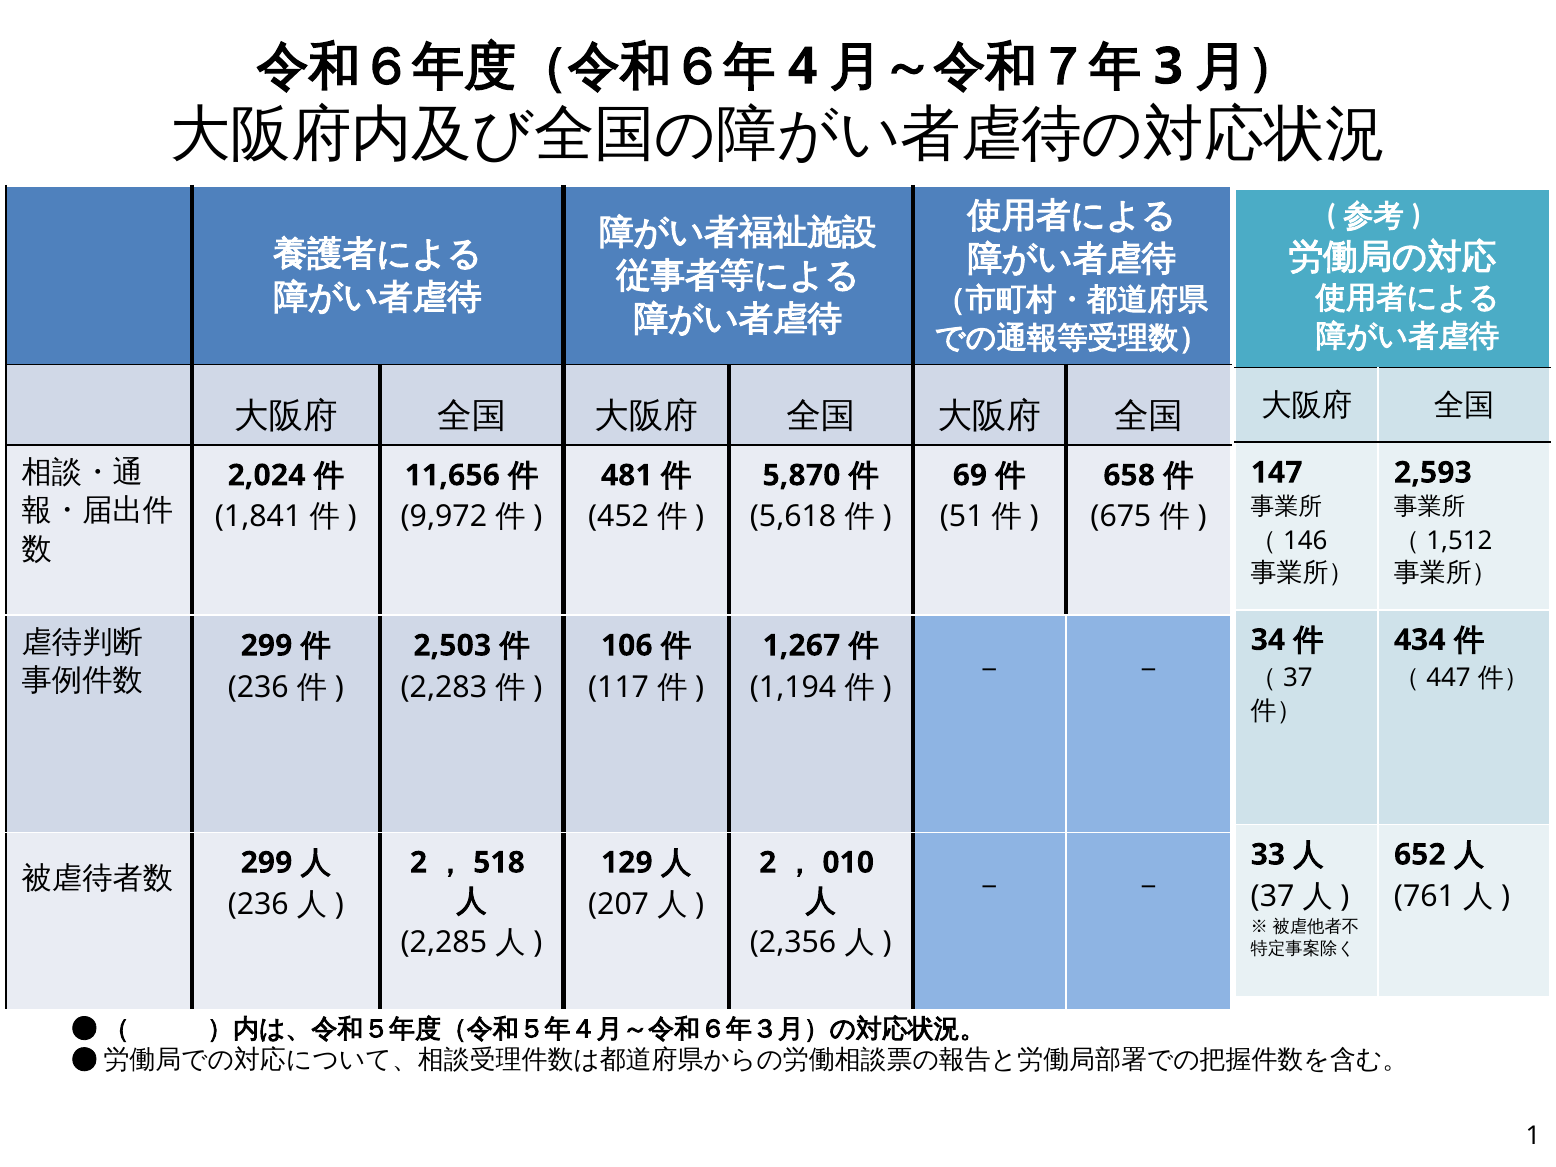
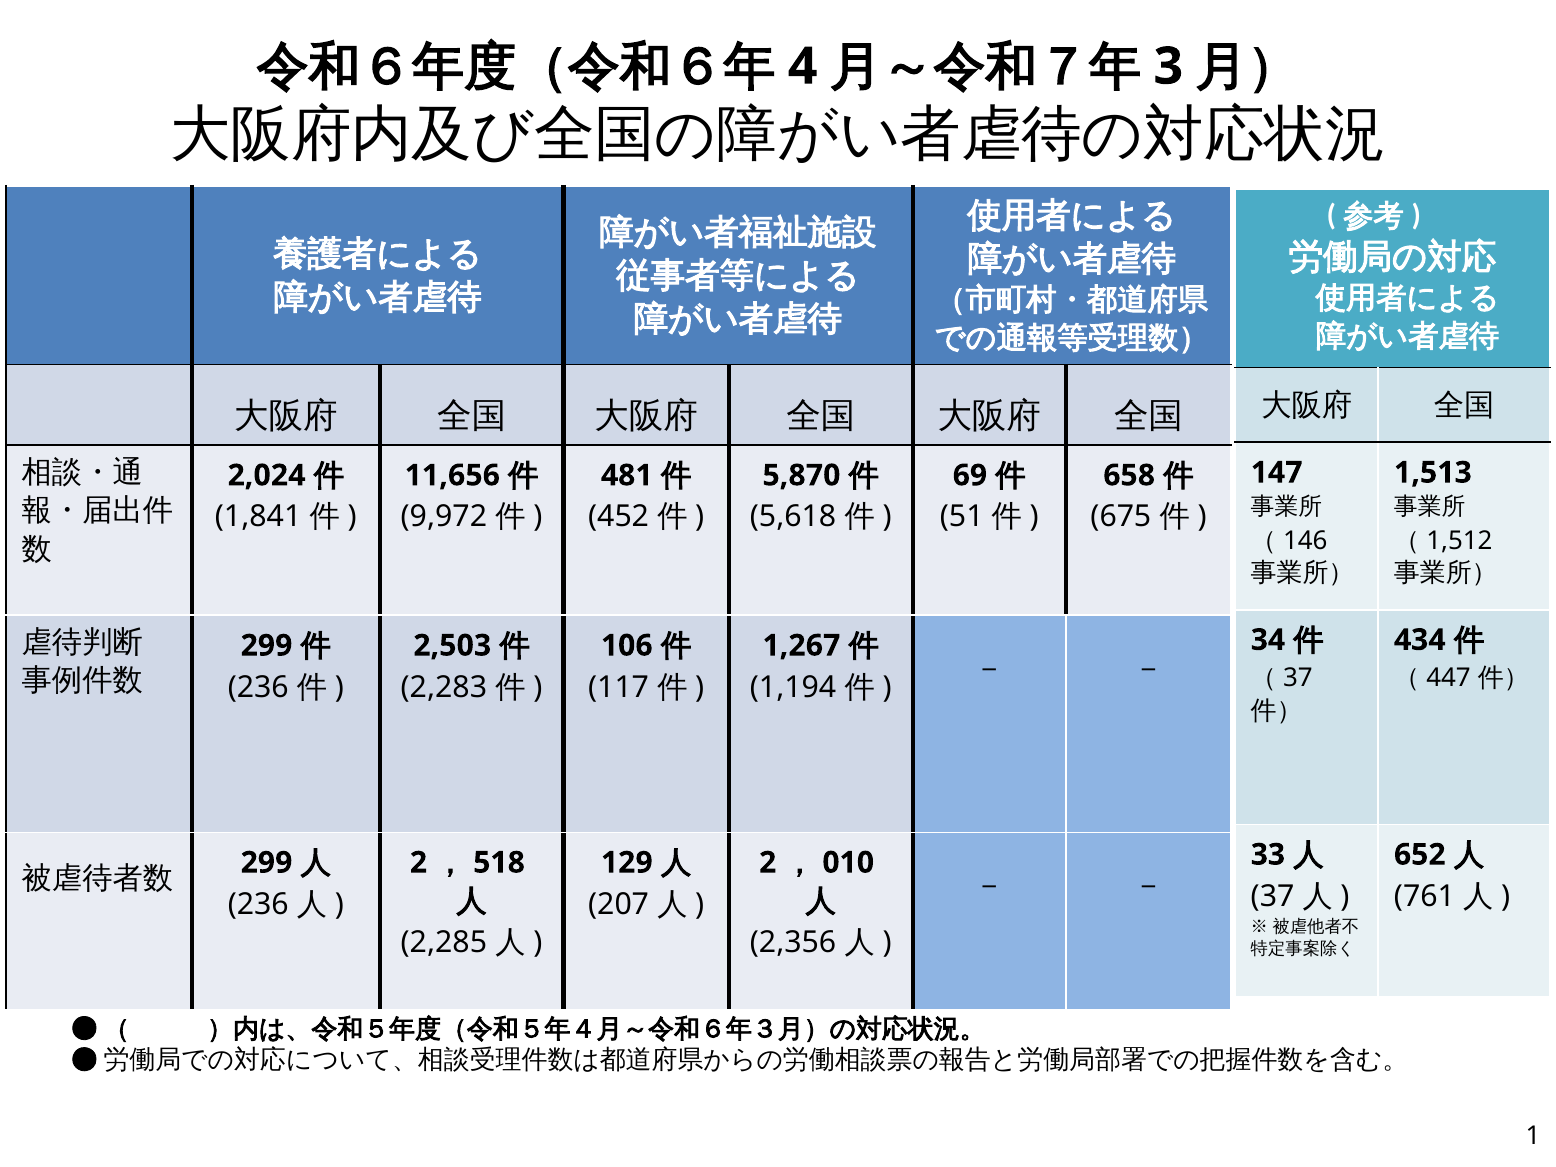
2,593: 2,593 -> 1,513
